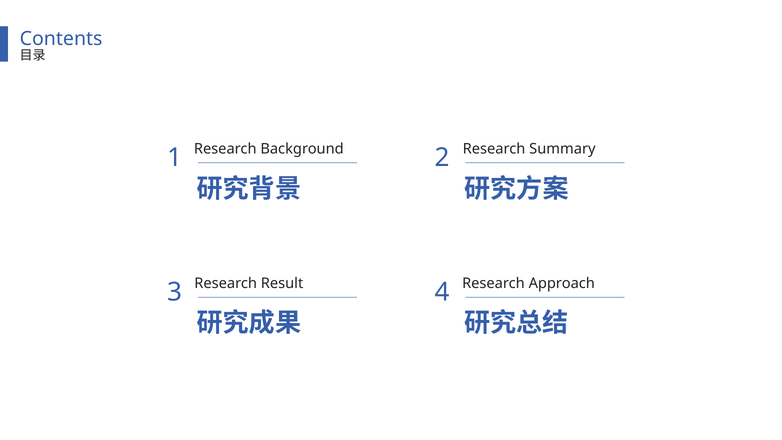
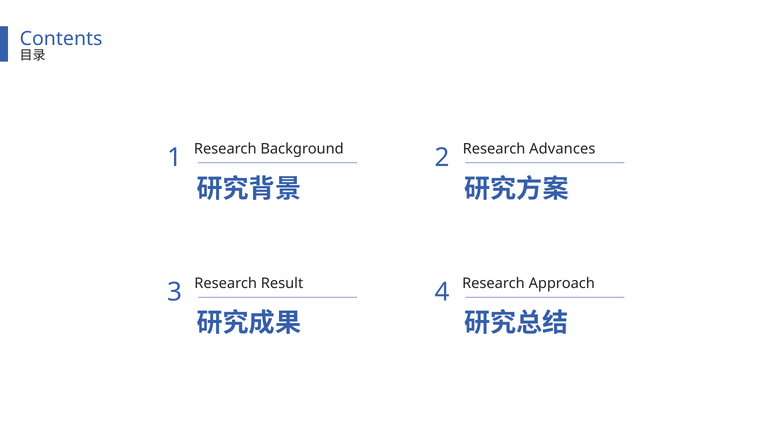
Summary: Summary -> Advances
